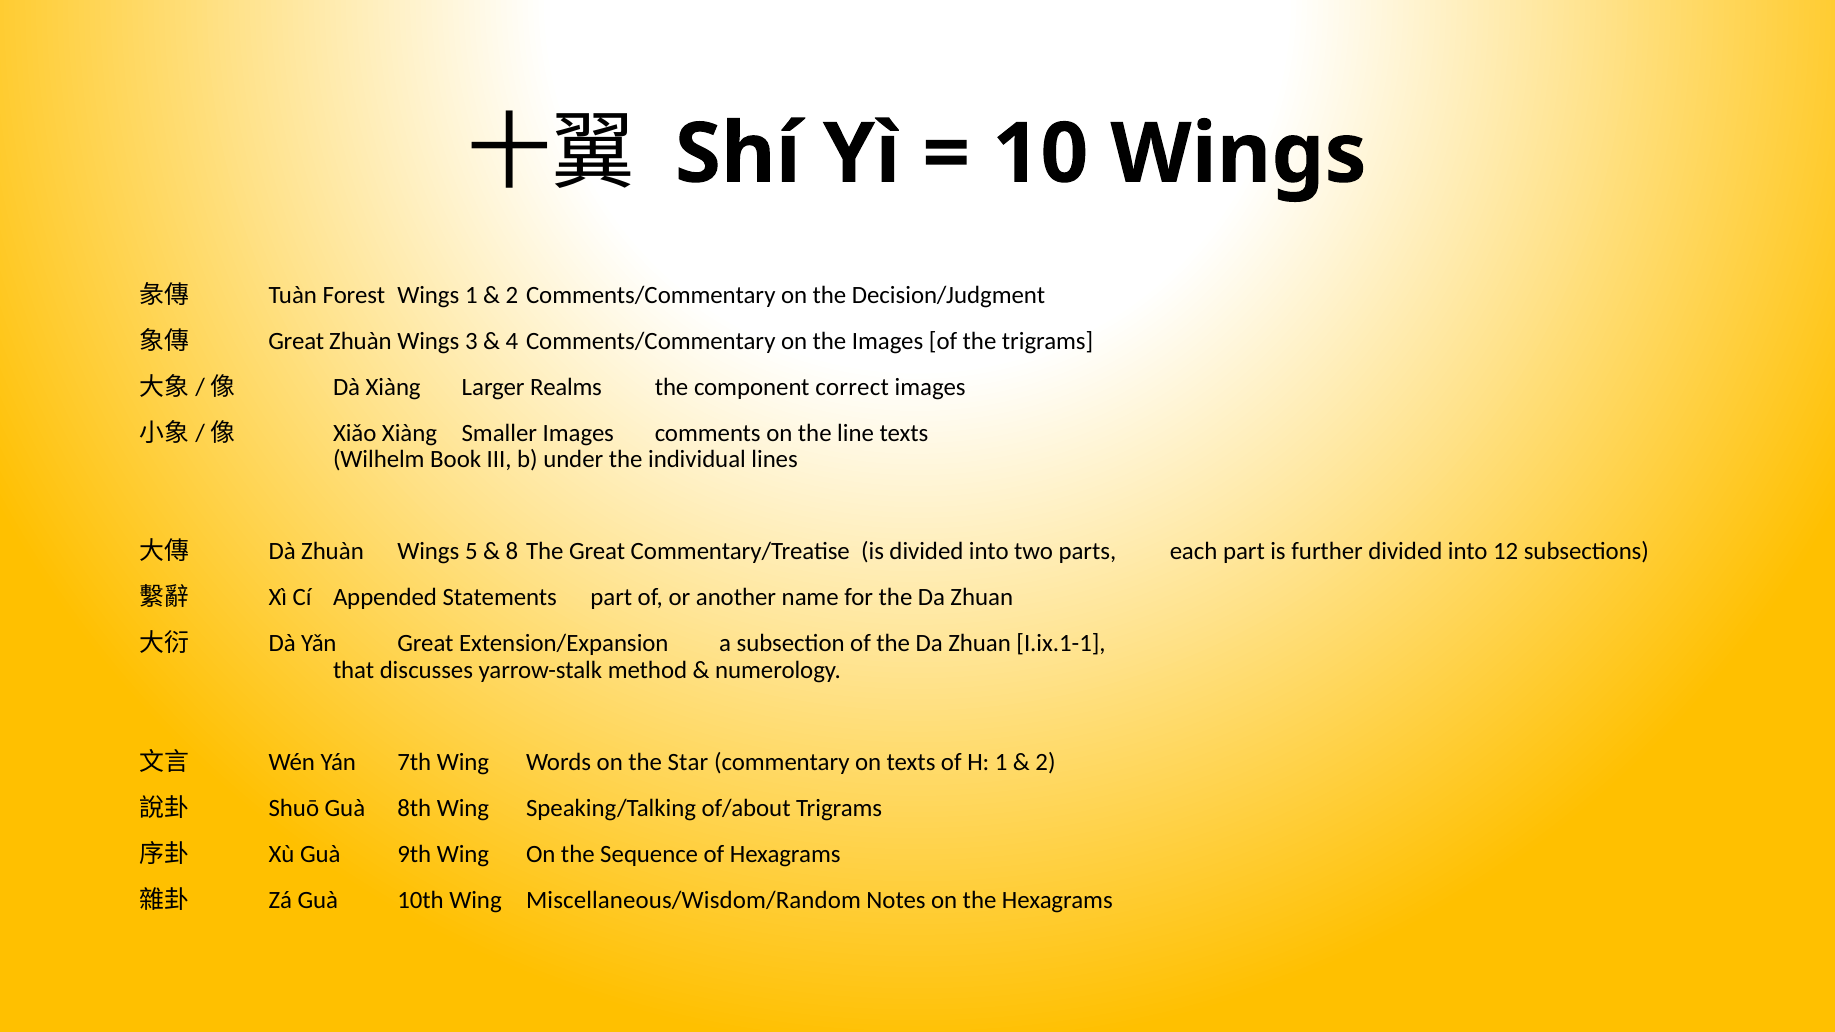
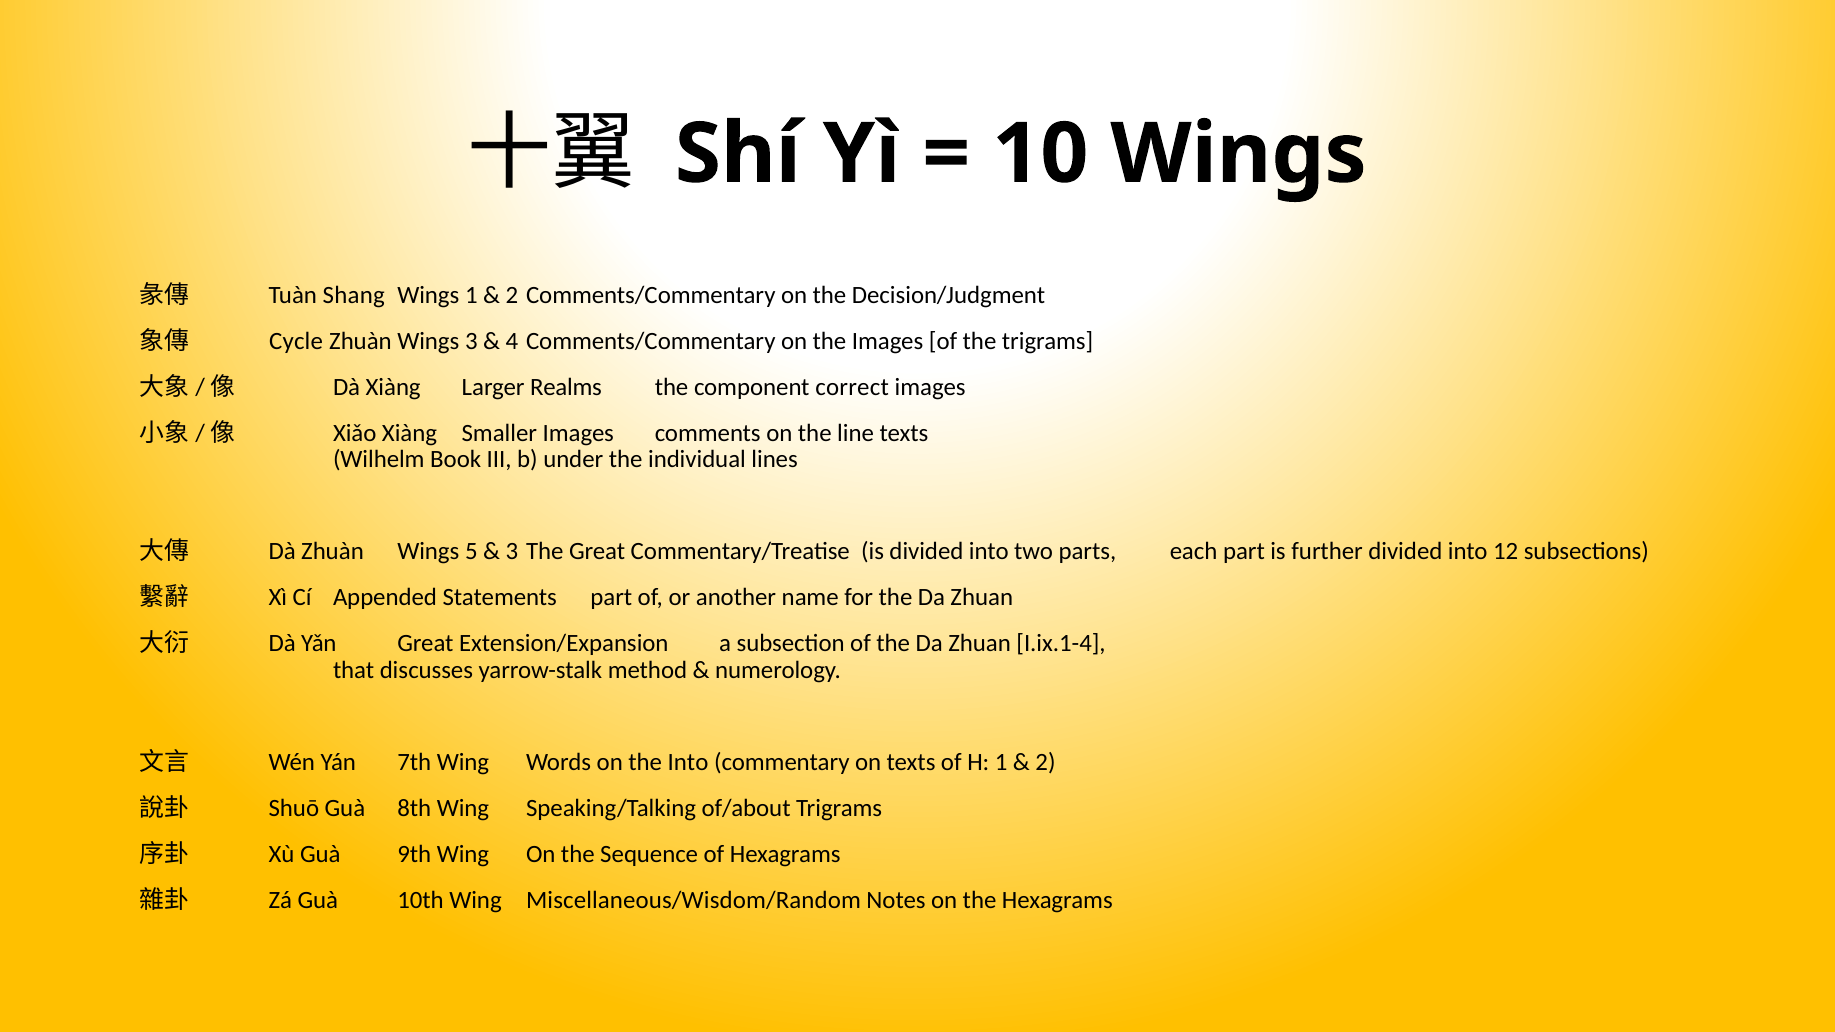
Forest: Forest -> Shang
Great at (296, 341): Great -> Cycle
8 at (512, 552): 8 -> 3
I.ix.1-1: I.ix.1-1 -> I.ix.1-4
the Star: Star -> Into
